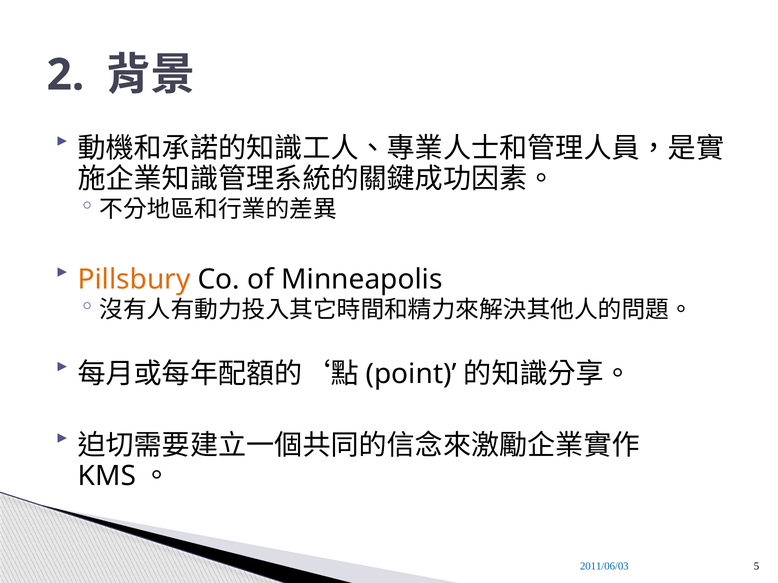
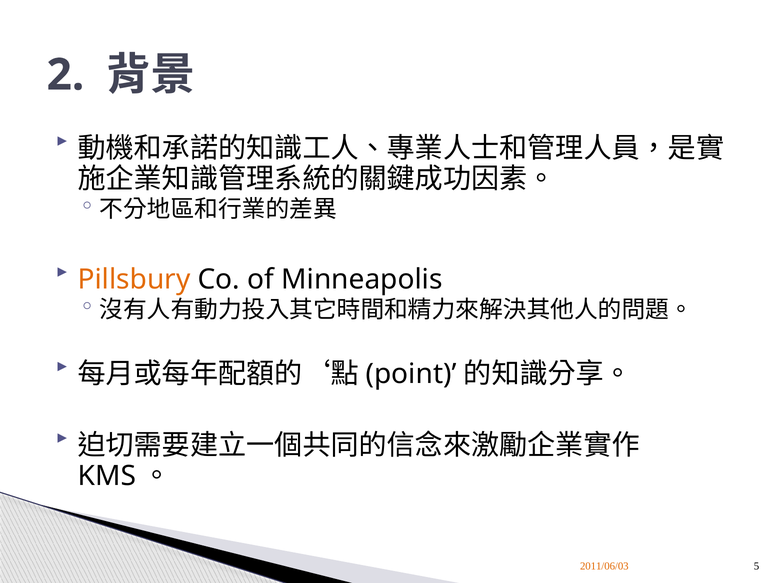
2011/06/03 colour: blue -> orange
